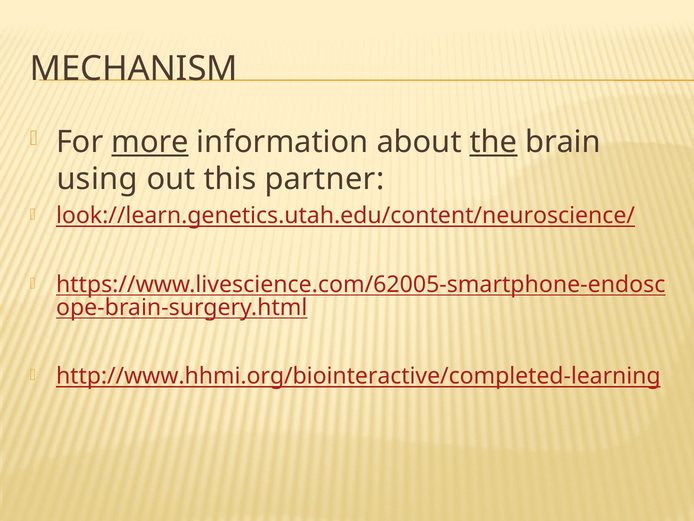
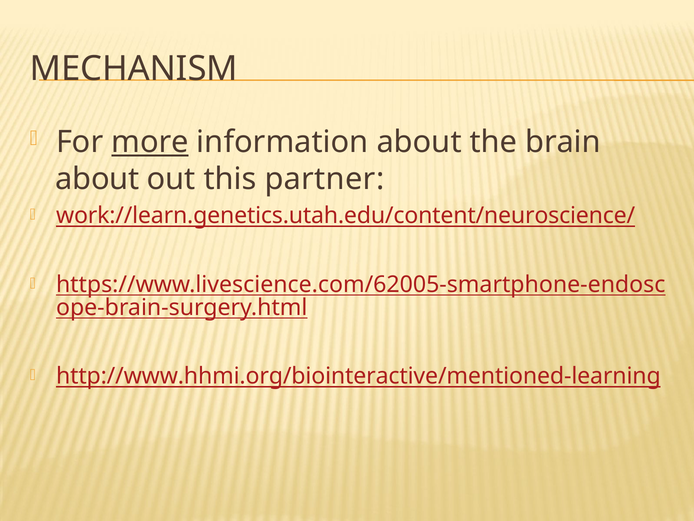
the underline: present -> none
using at (97, 179): using -> about
look://learn.genetics.utah.edu/content/neuroscience/: look://learn.genetics.utah.edu/content/neuroscience/ -> work://learn.genetics.utah.edu/content/neuroscience/
http://www.hhmi.org/biointeractive/completed-learning: http://www.hhmi.org/biointeractive/completed-learning -> http://www.hhmi.org/biointeractive/mentioned-learning
